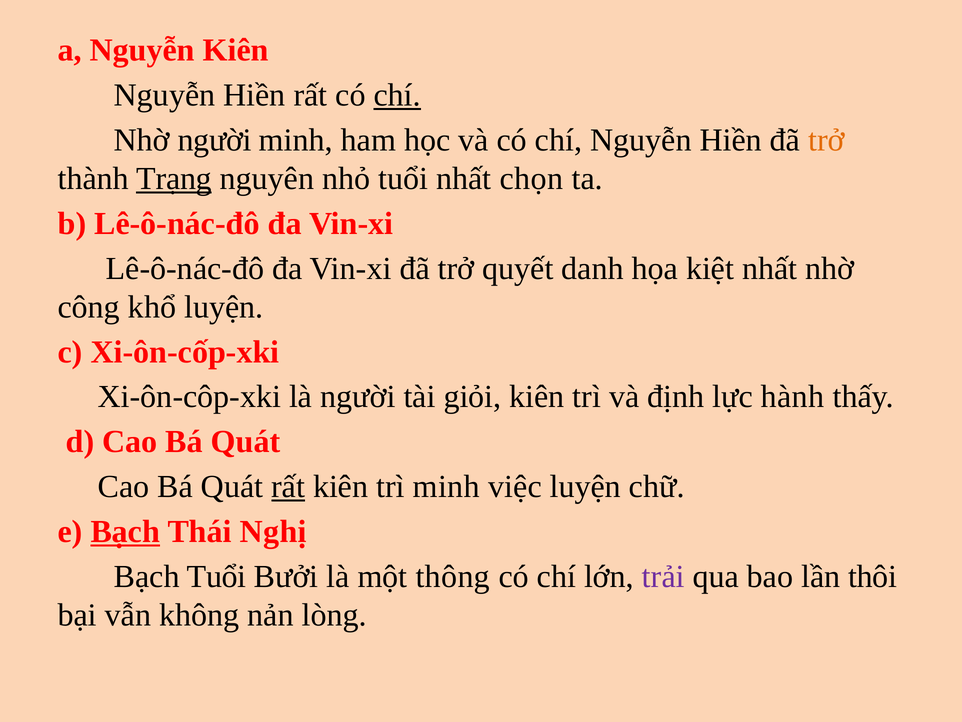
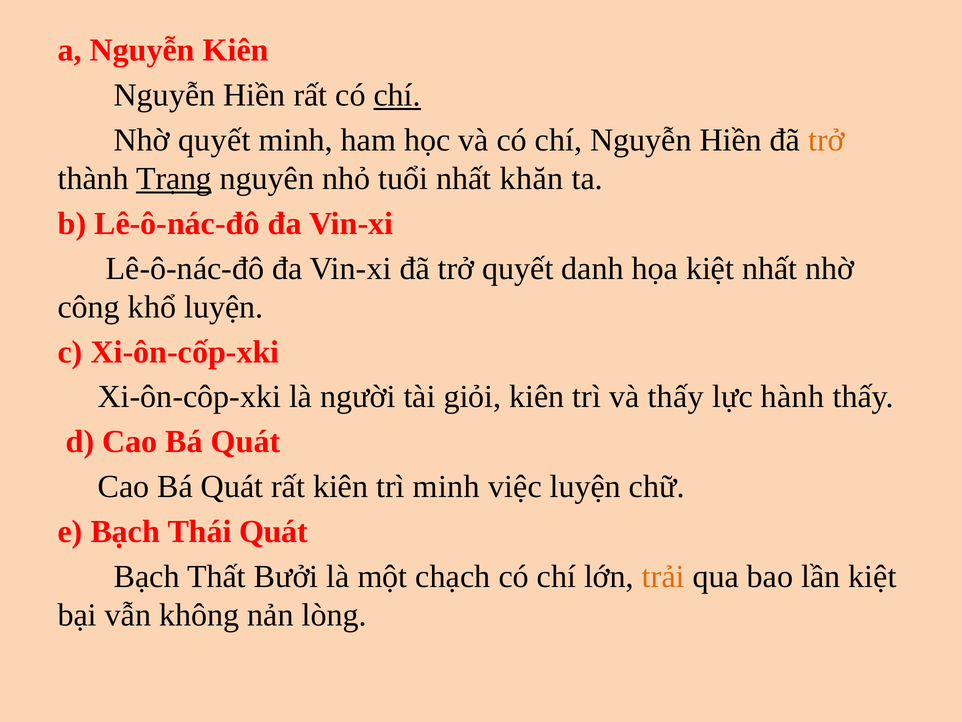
Nhờ người: người -> quyết
chọn: chọn -> khăn
và định: định -> thấy
rất at (288, 486) underline: present -> none
Bạch at (125, 531) underline: present -> none
Thái Nghị: Nghị -> Quát
Bạch Tuổi: Tuổi -> Thất
thông: thông -> chạch
trải colour: purple -> orange
lần thôi: thôi -> kiệt
